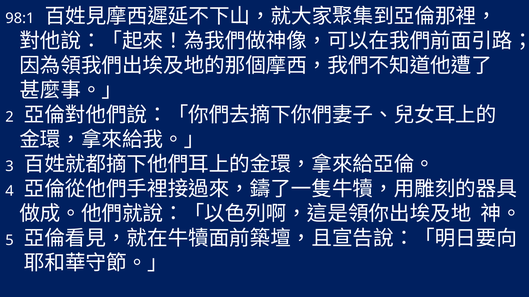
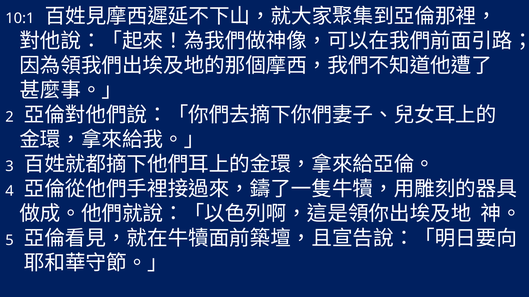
98:1: 98:1 -> 10:1
